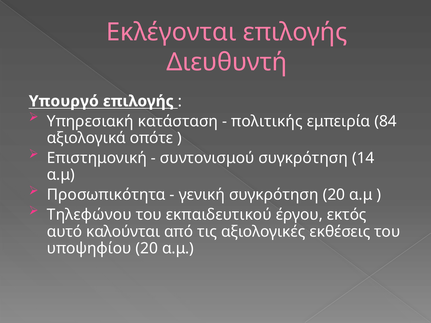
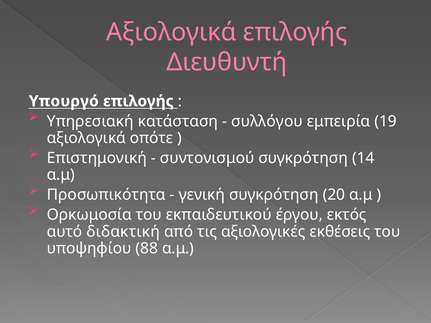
Εκλέγονται at (171, 32): Εκλέγονται -> Αξιολογικά
πολιτικής: πολιτικής -> συλλόγου
84: 84 -> 19
Τηλεφώνου: Τηλεφώνου -> Ορκωμοσία
καλούνται: καλούνται -> διδακτική
υποψηφίου 20: 20 -> 88
